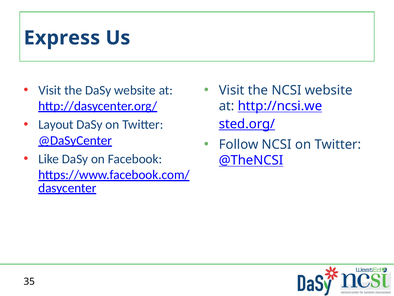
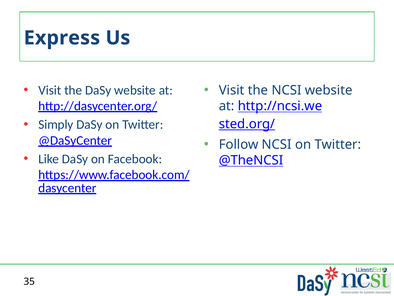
Layout: Layout -> Simply
